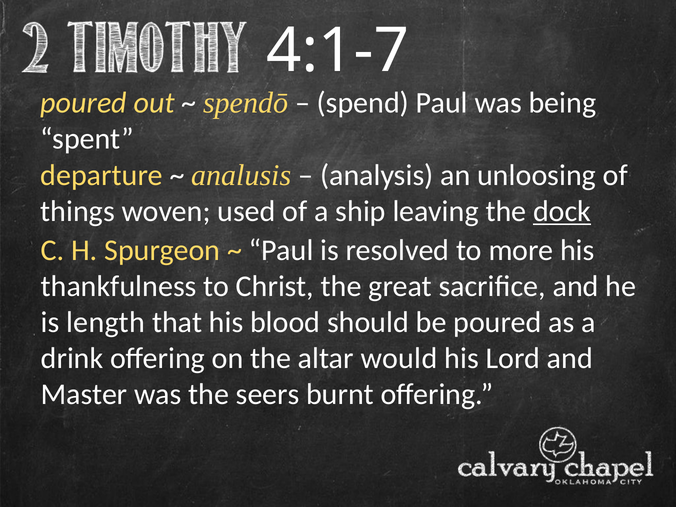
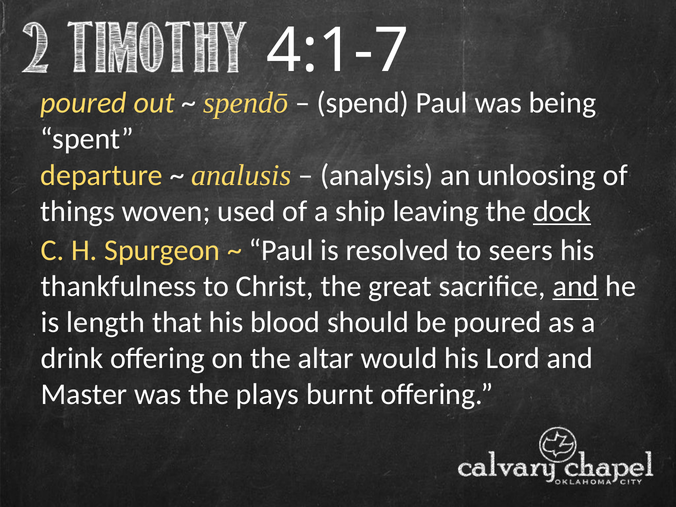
more: more -> seers
and at (576, 286) underline: none -> present
seers: seers -> plays
